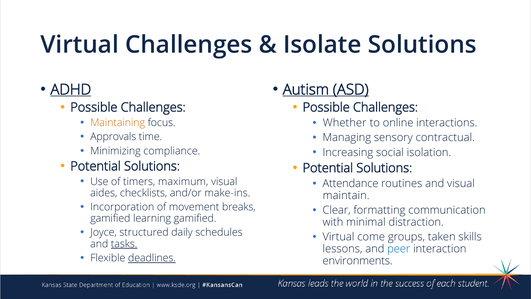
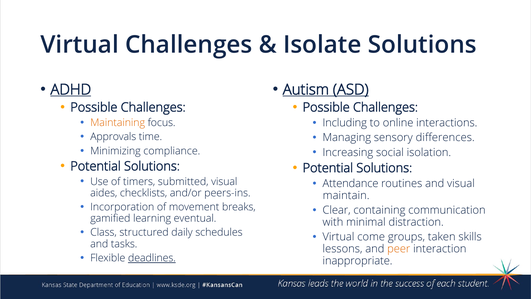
Whether: Whether -> Including
contractual: contractual -> differences
maximum: maximum -> submitted
make-ins: make-ins -> peers-ins
formatting: formatting -> containing
learning gamified: gamified -> eventual
Joyce: Joyce -> Class
tasks underline: present -> none
peer colour: blue -> orange
environments: environments -> inappropriate
